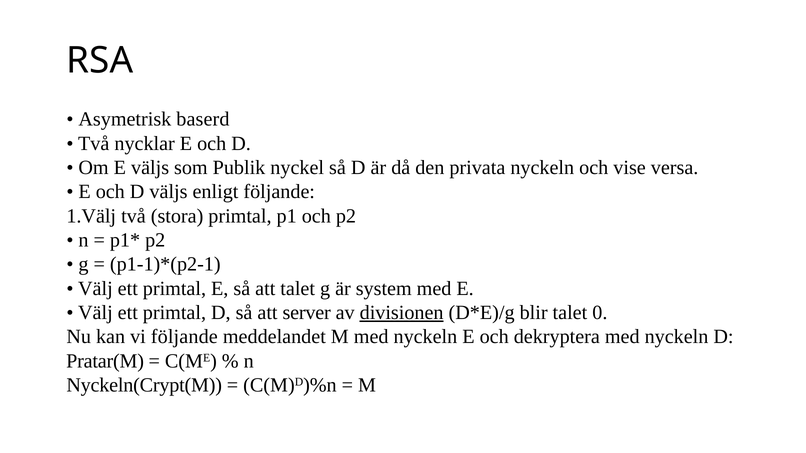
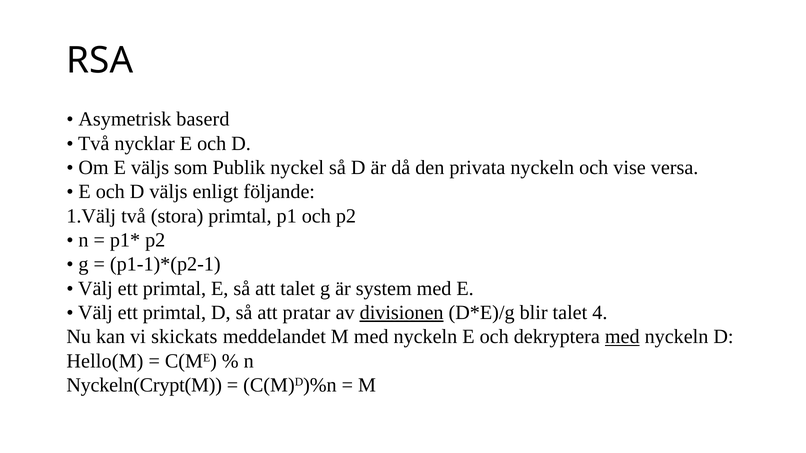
server: server -> pratar
0: 0 -> 4
vi följande: följande -> skickats
med at (622, 337) underline: none -> present
Pratar(M: Pratar(M -> Hello(M
